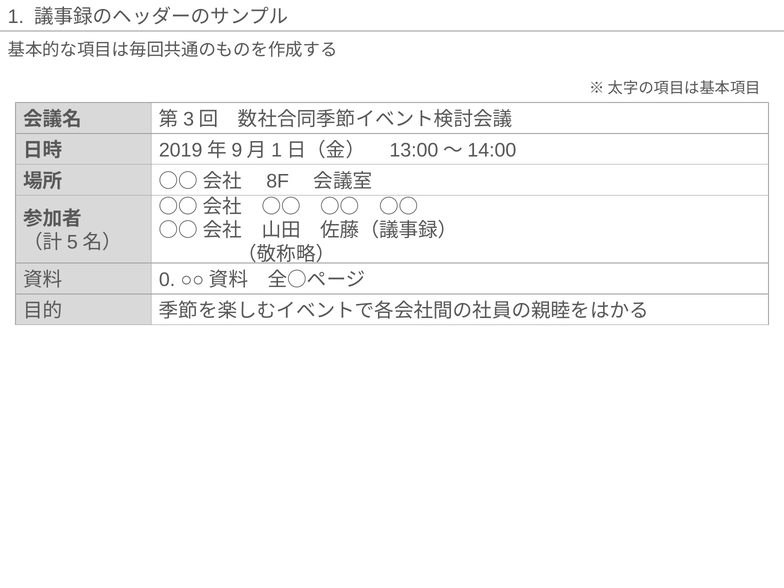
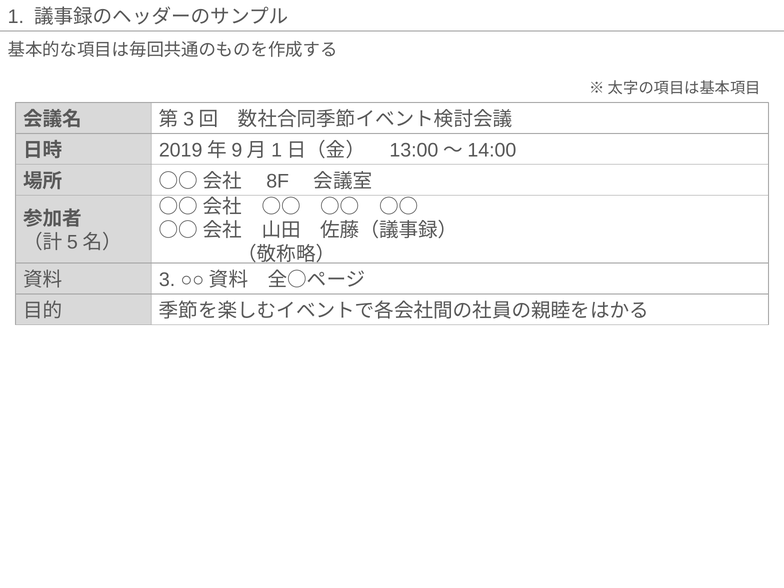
0: 0 -> 3
